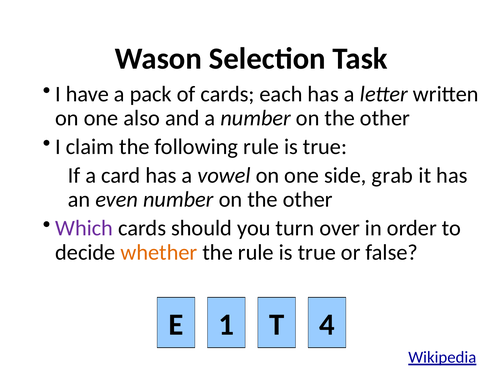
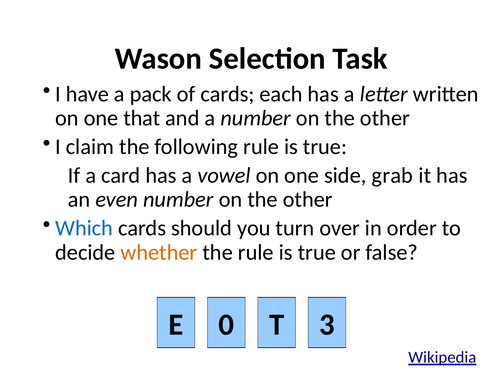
also: also -> that
Which colour: purple -> blue
1: 1 -> 0
4: 4 -> 3
